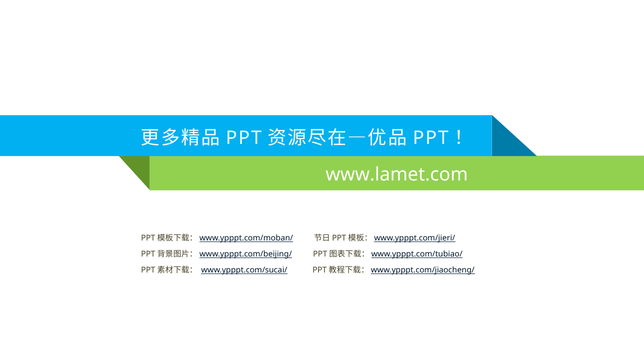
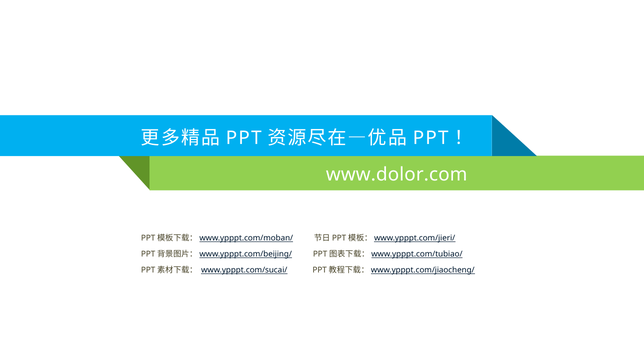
www.lamet.com: www.lamet.com -> www.dolor.com
